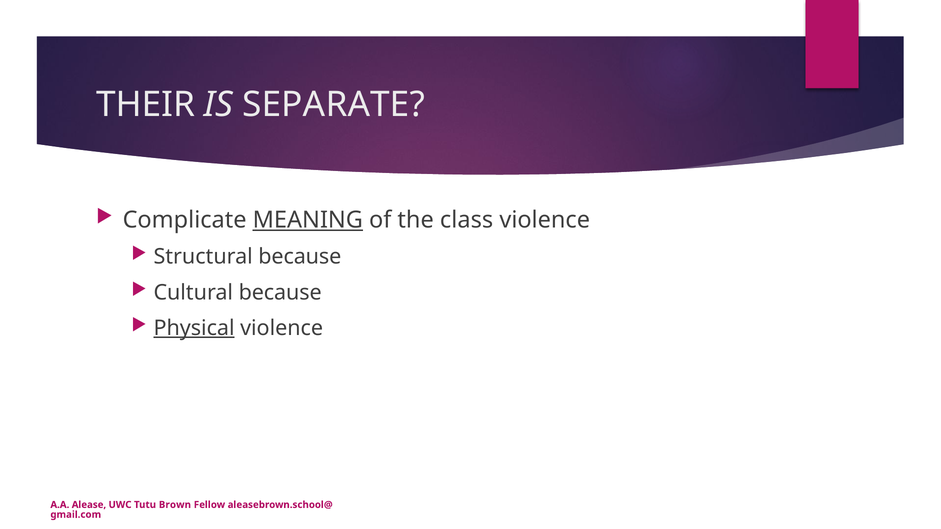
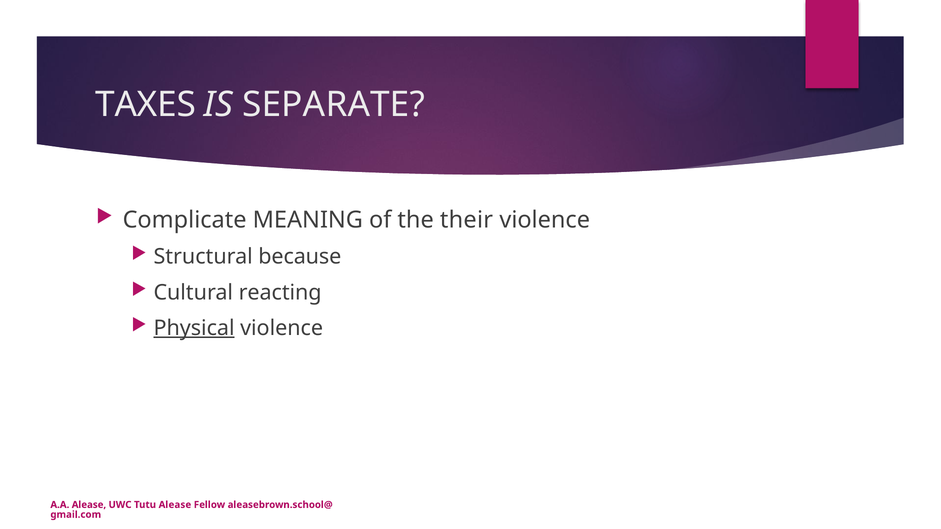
THEIR: THEIR -> TAXES
MEANING underline: present -> none
class: class -> their
Cultural because: because -> reacting
Tutu Brown: Brown -> Alease
